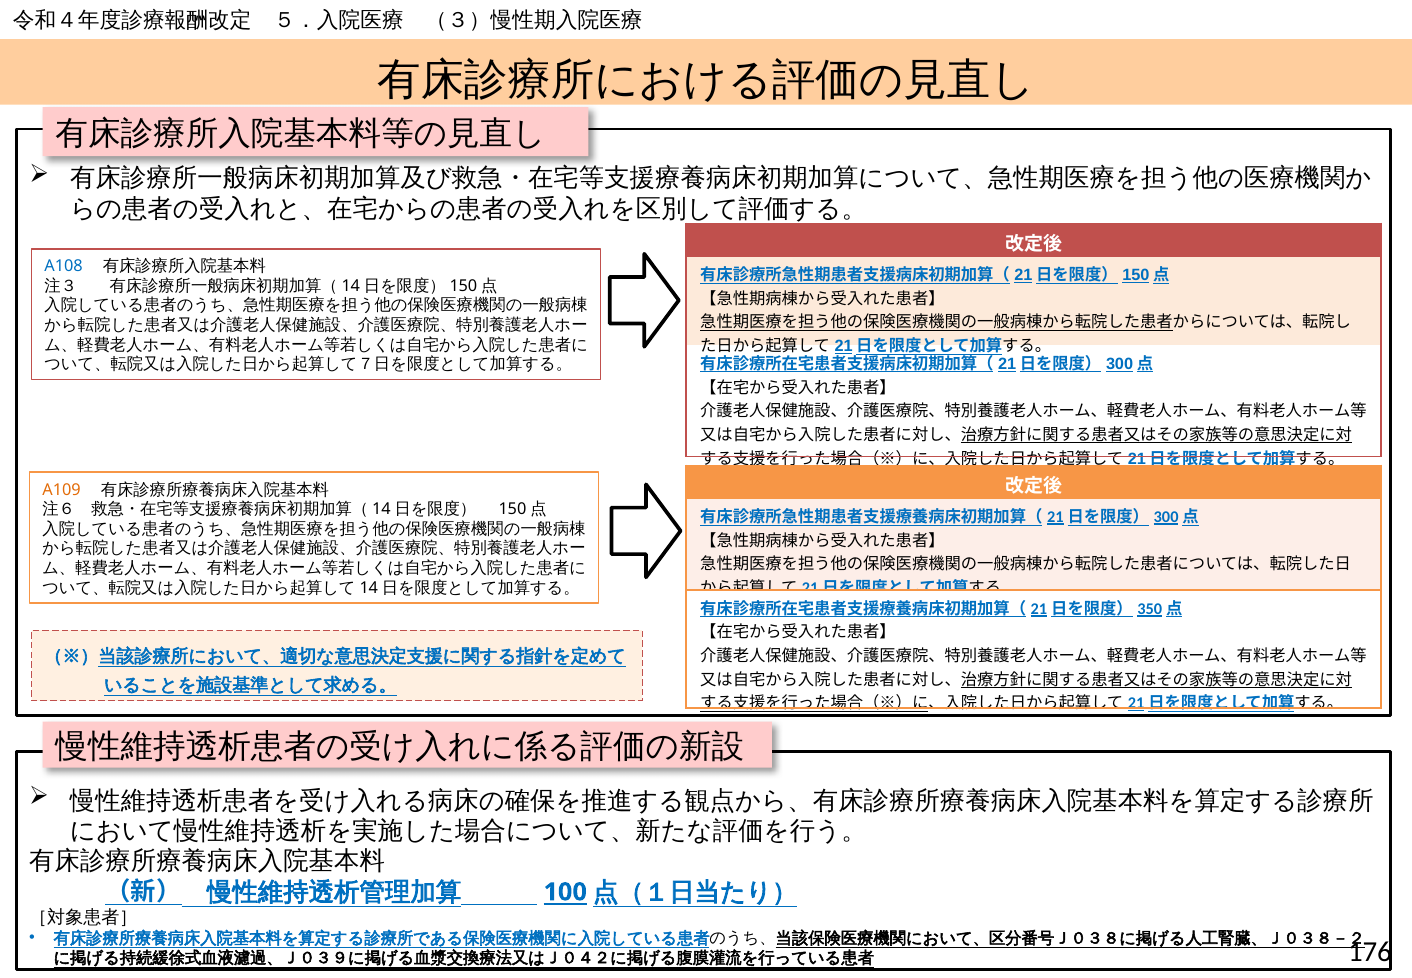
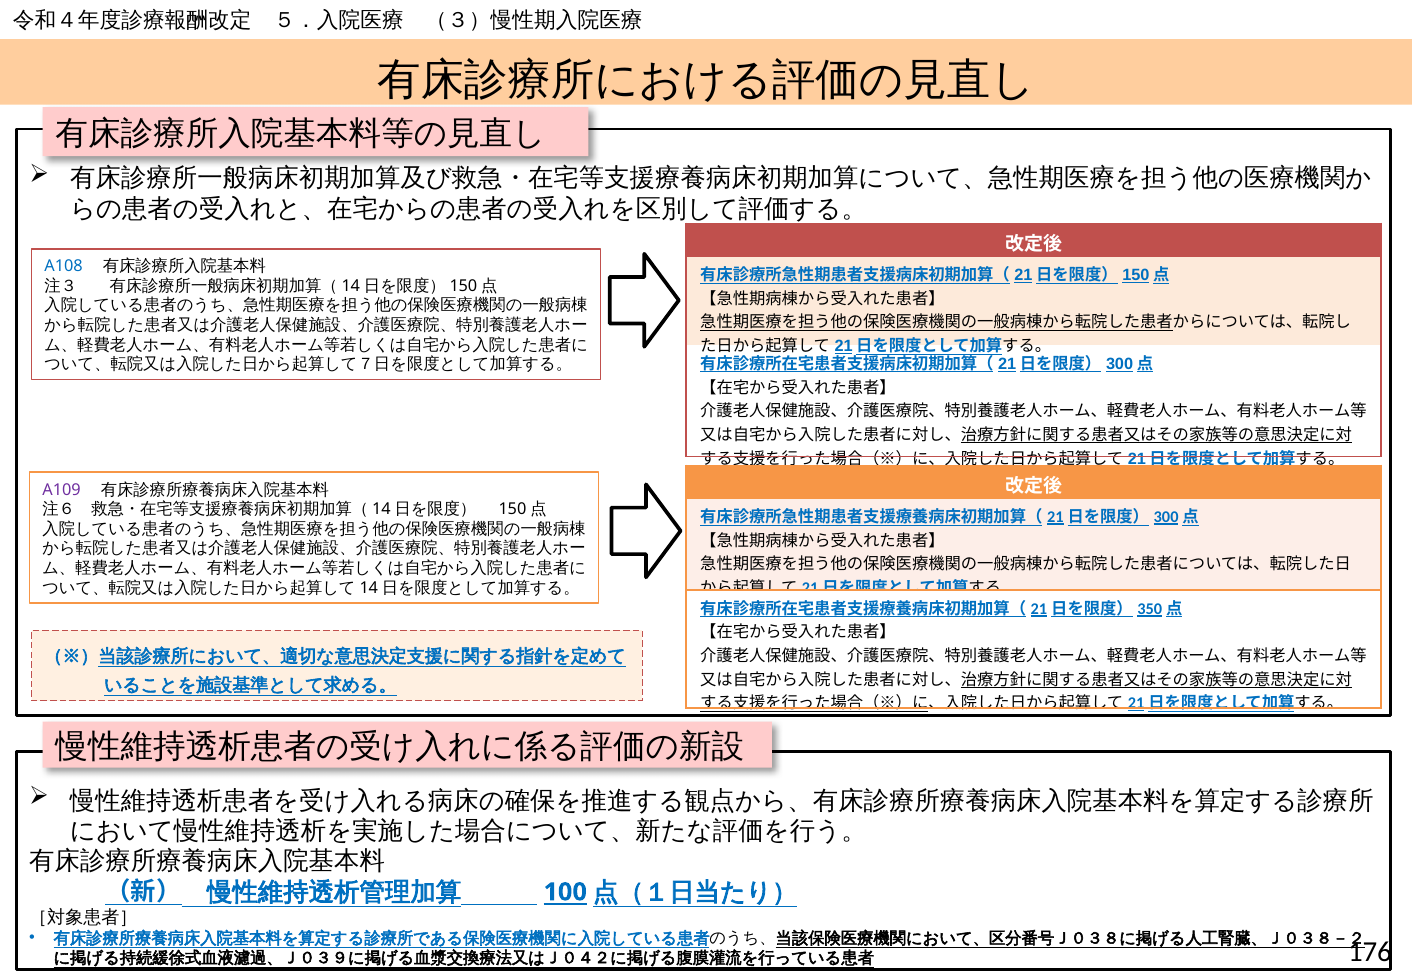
A109 colour: orange -> purple
